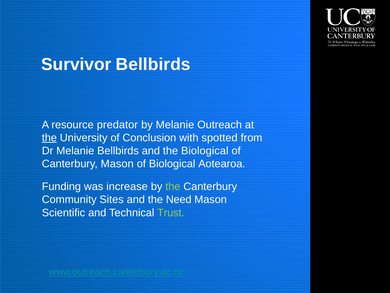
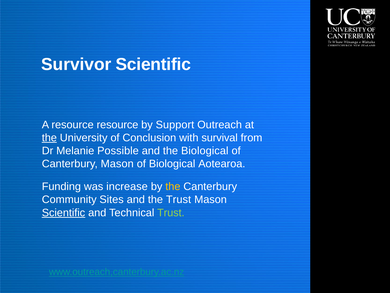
Survivor Bellbirds: Bellbirds -> Scientific
resource predator: predator -> resource
by Melanie: Melanie -> Support
spotted: spotted -> survival
Melanie Bellbirds: Bellbirds -> Possible
the at (173, 186) colour: light green -> yellow
the Need: Need -> Trust
Scientific at (63, 212) underline: none -> present
